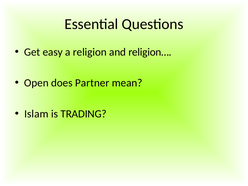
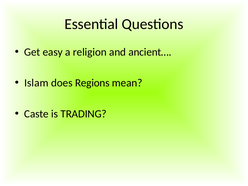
religion…: religion… -> ancient…
Open: Open -> Islam
Partner: Partner -> Regions
Islam: Islam -> Caste
